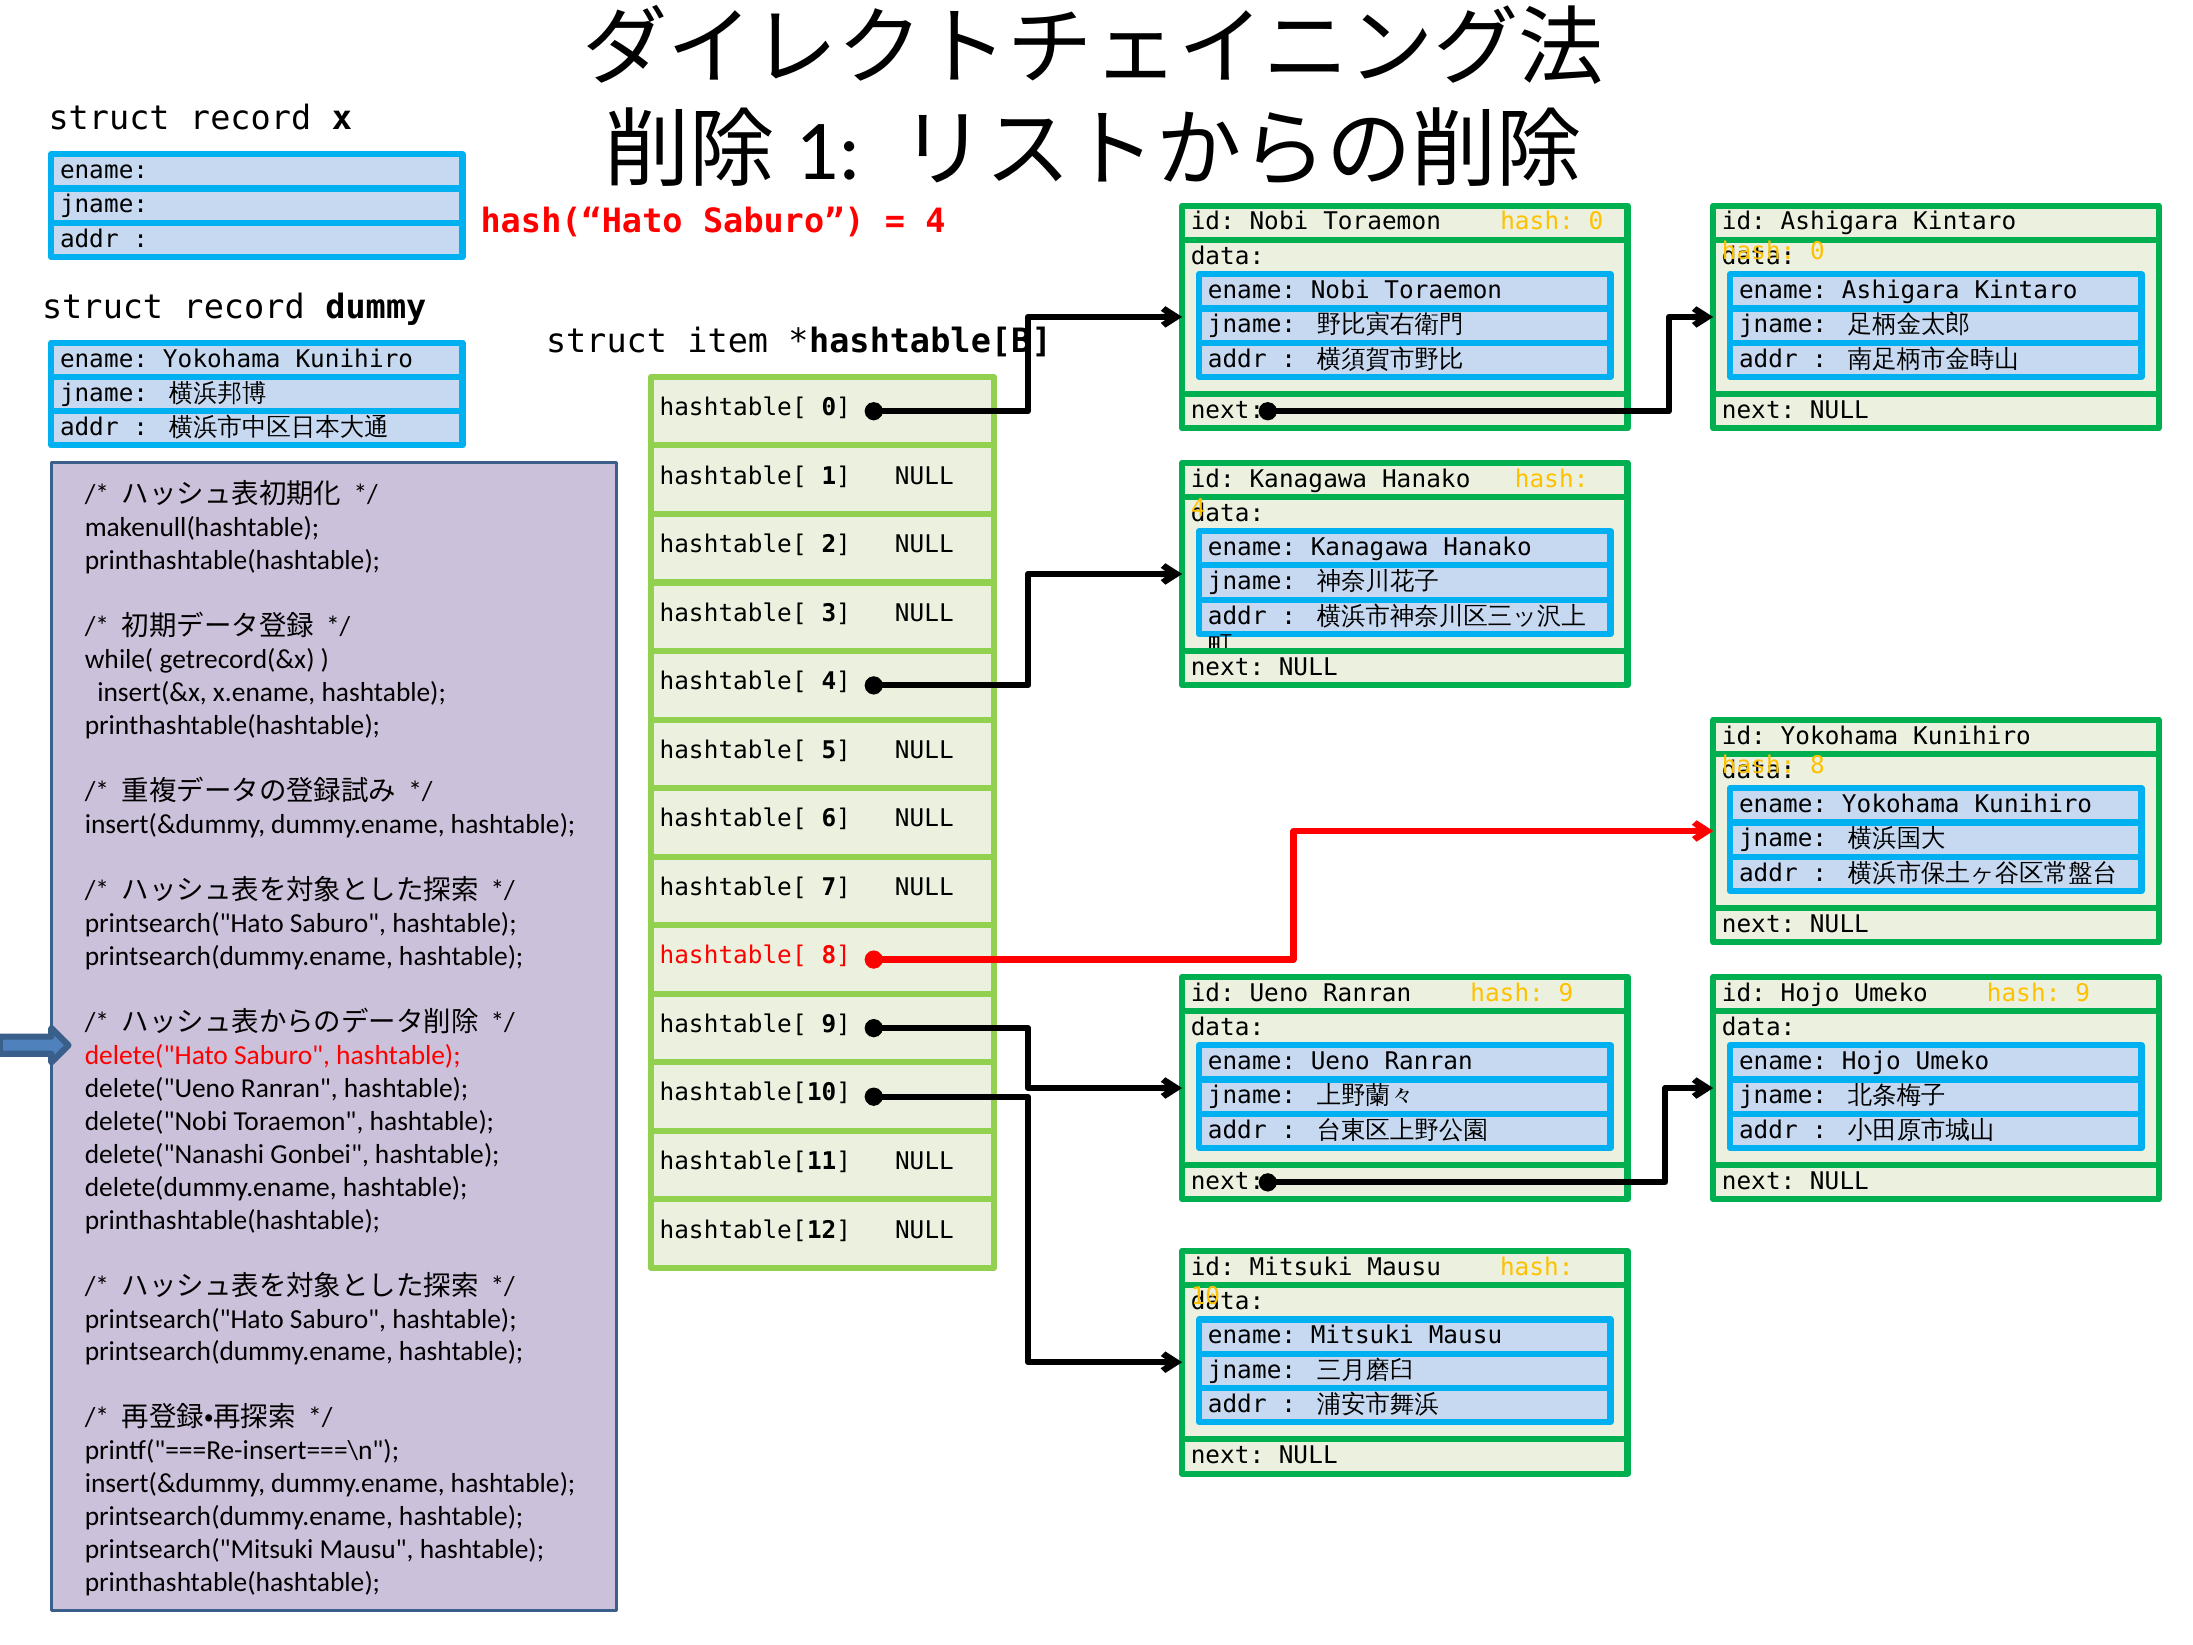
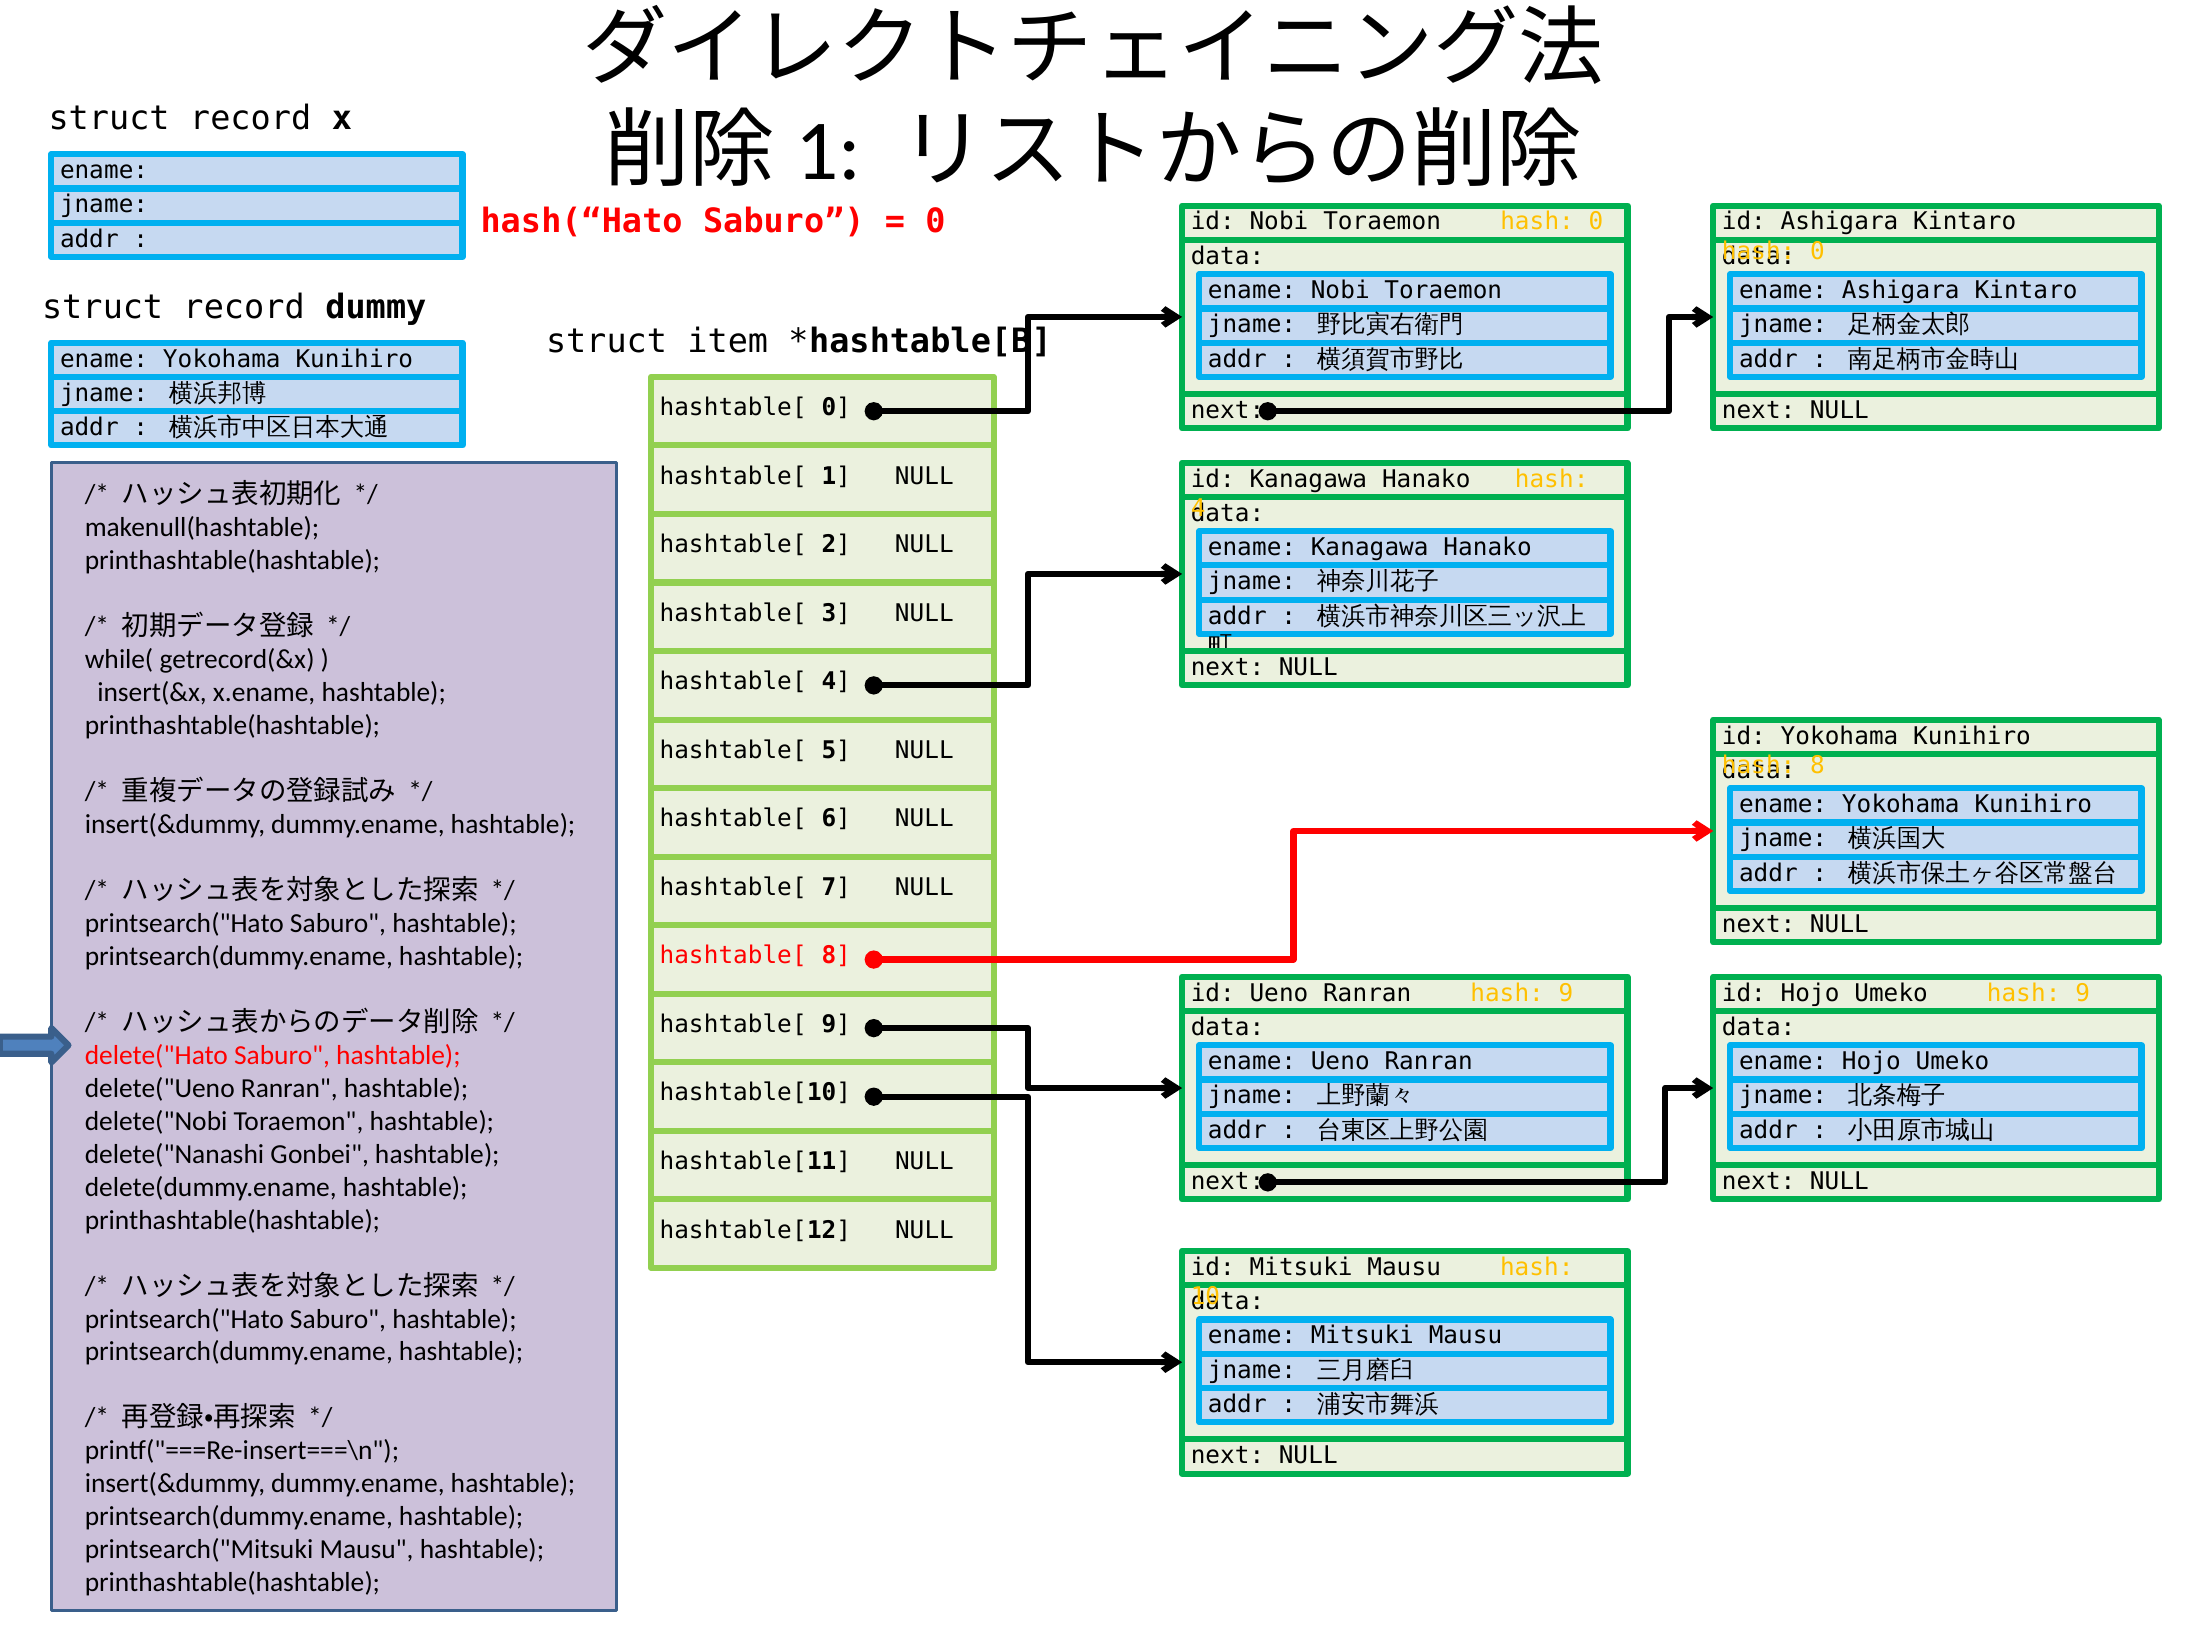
4 at (935, 222): 4 -> 0
